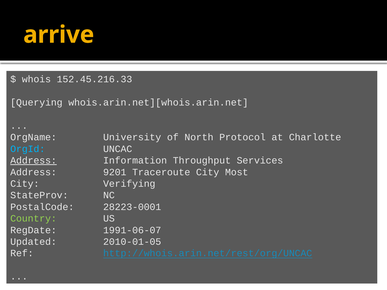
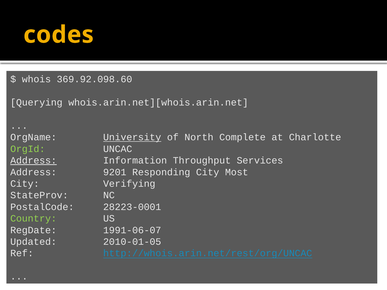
arrive: arrive -> codes
152.45.216.33: 152.45.216.33 -> 369.92.098.60
University underline: none -> present
Protocol: Protocol -> Complete
OrgId colour: light blue -> light green
Traceroute: Traceroute -> Responding
